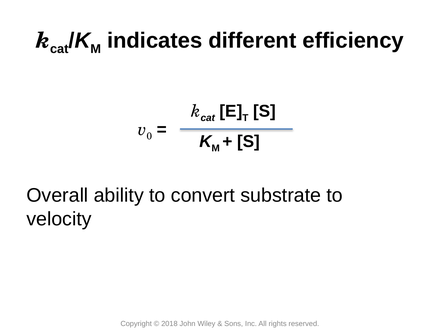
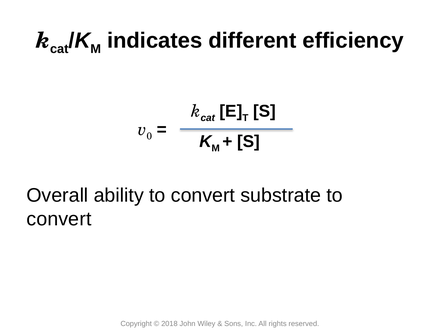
velocity at (59, 219): velocity -> convert
